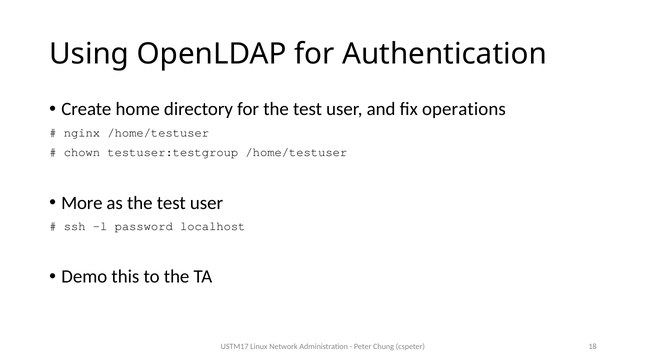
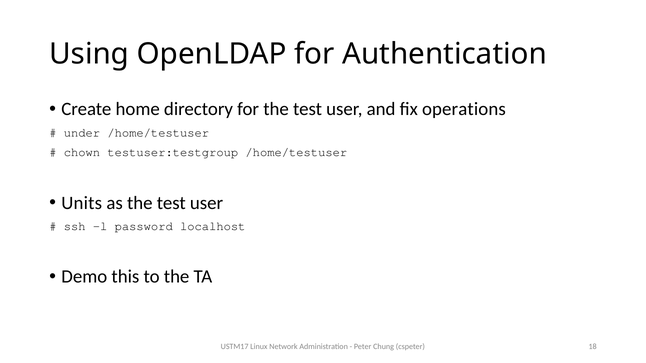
nginx: nginx -> under
More: More -> Units
